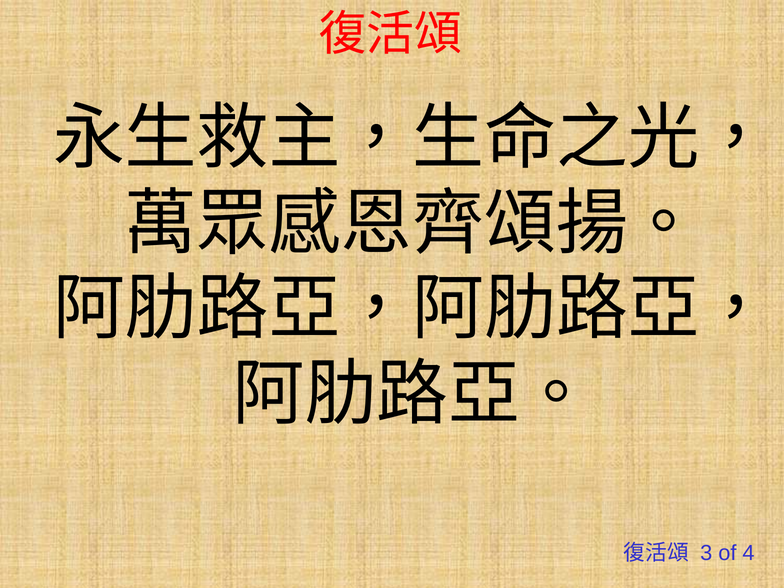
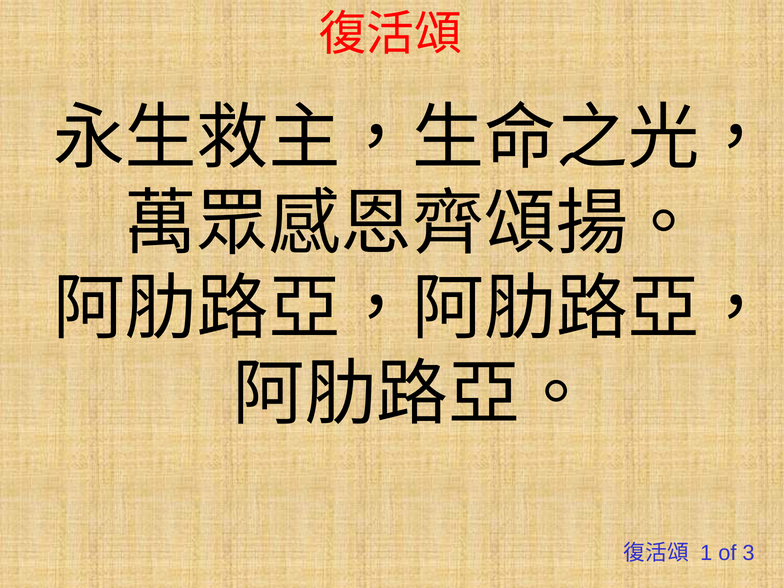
3: 3 -> 1
4: 4 -> 3
